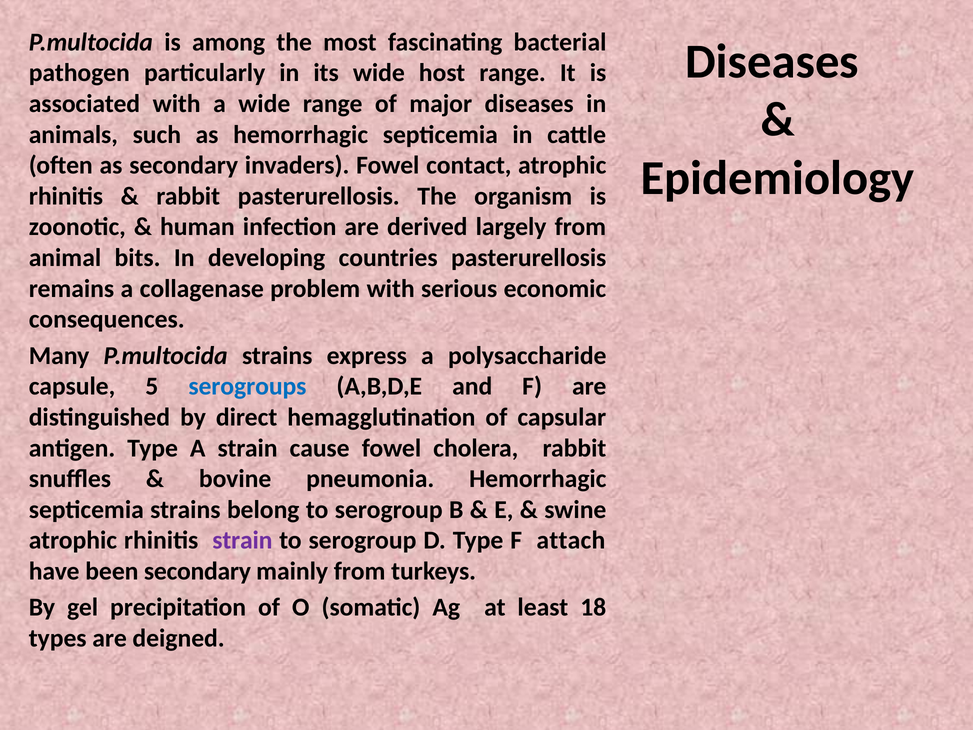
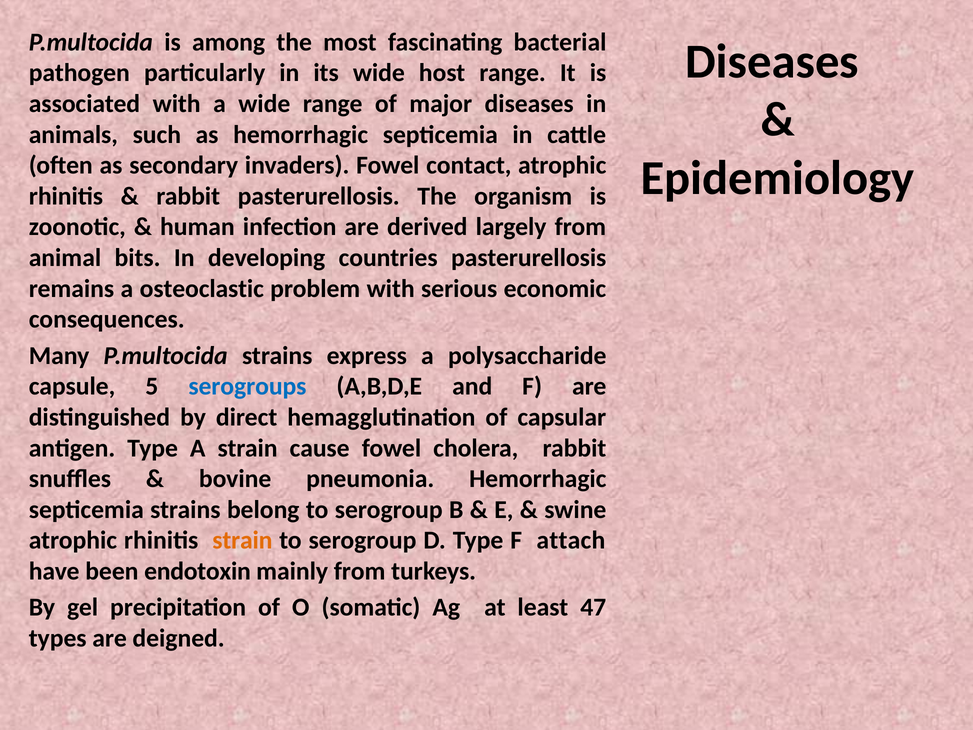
collagenase: collagenase -> osteoclastic
strain at (242, 540) colour: purple -> orange
been secondary: secondary -> endotoxin
18: 18 -> 47
